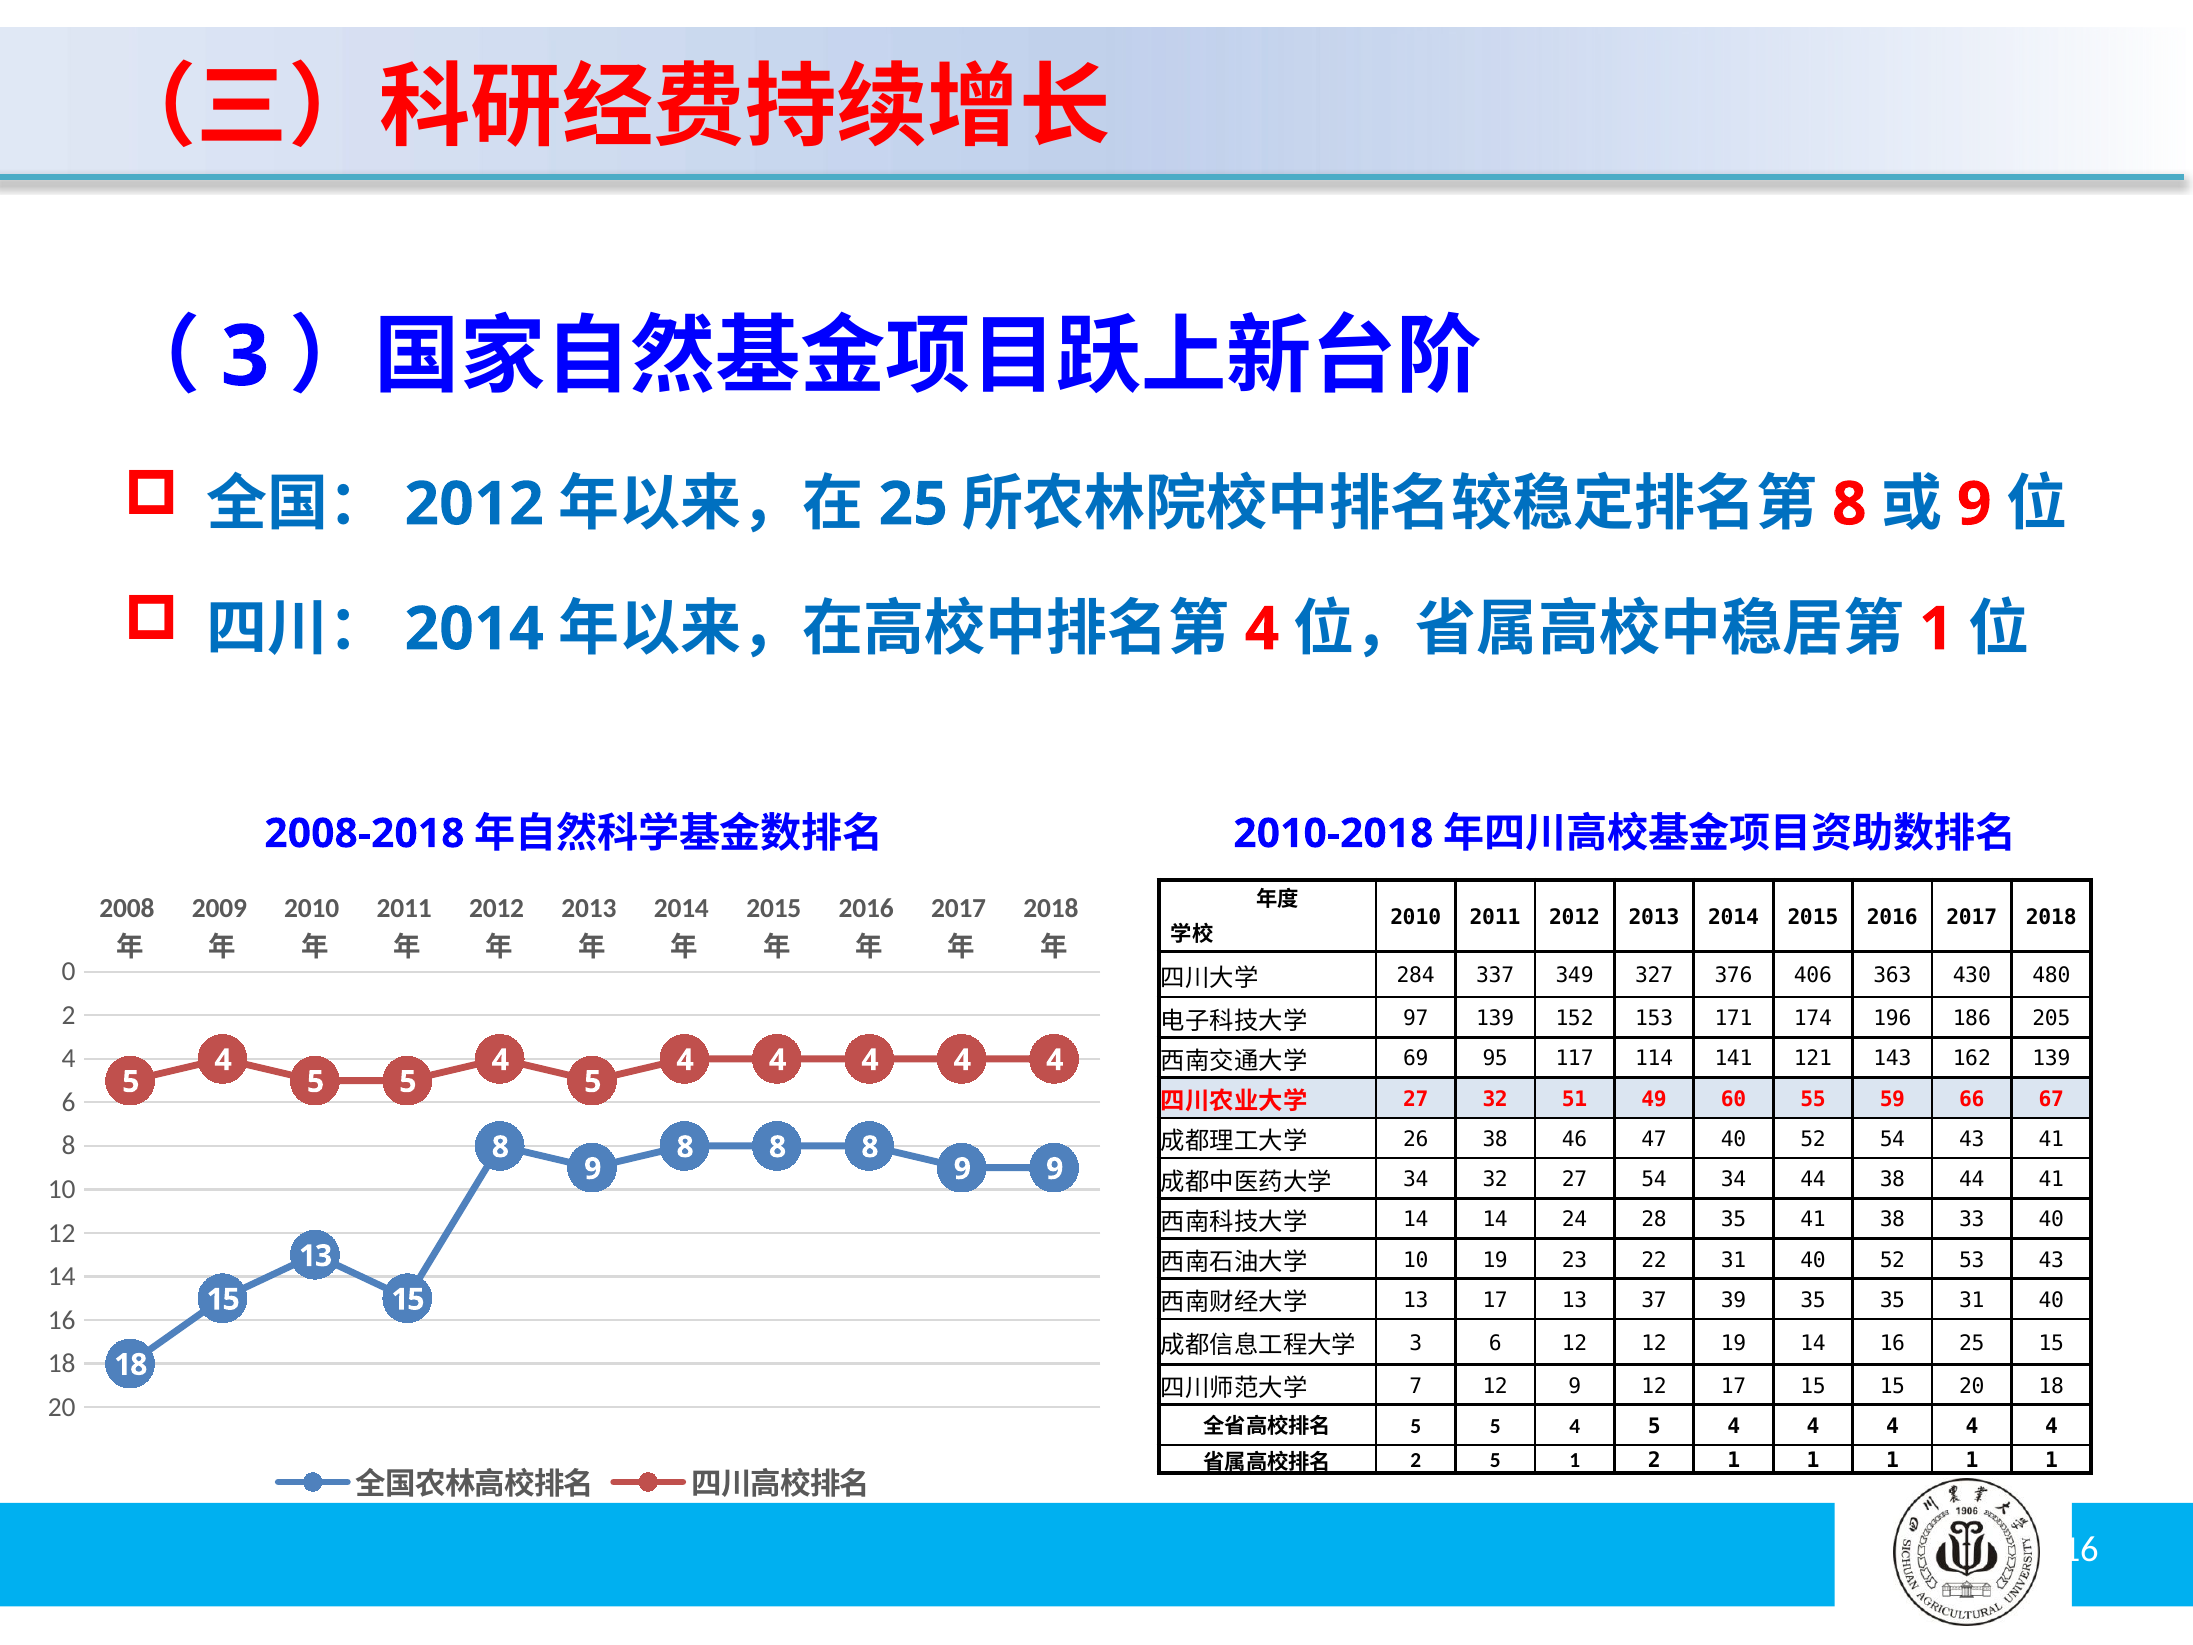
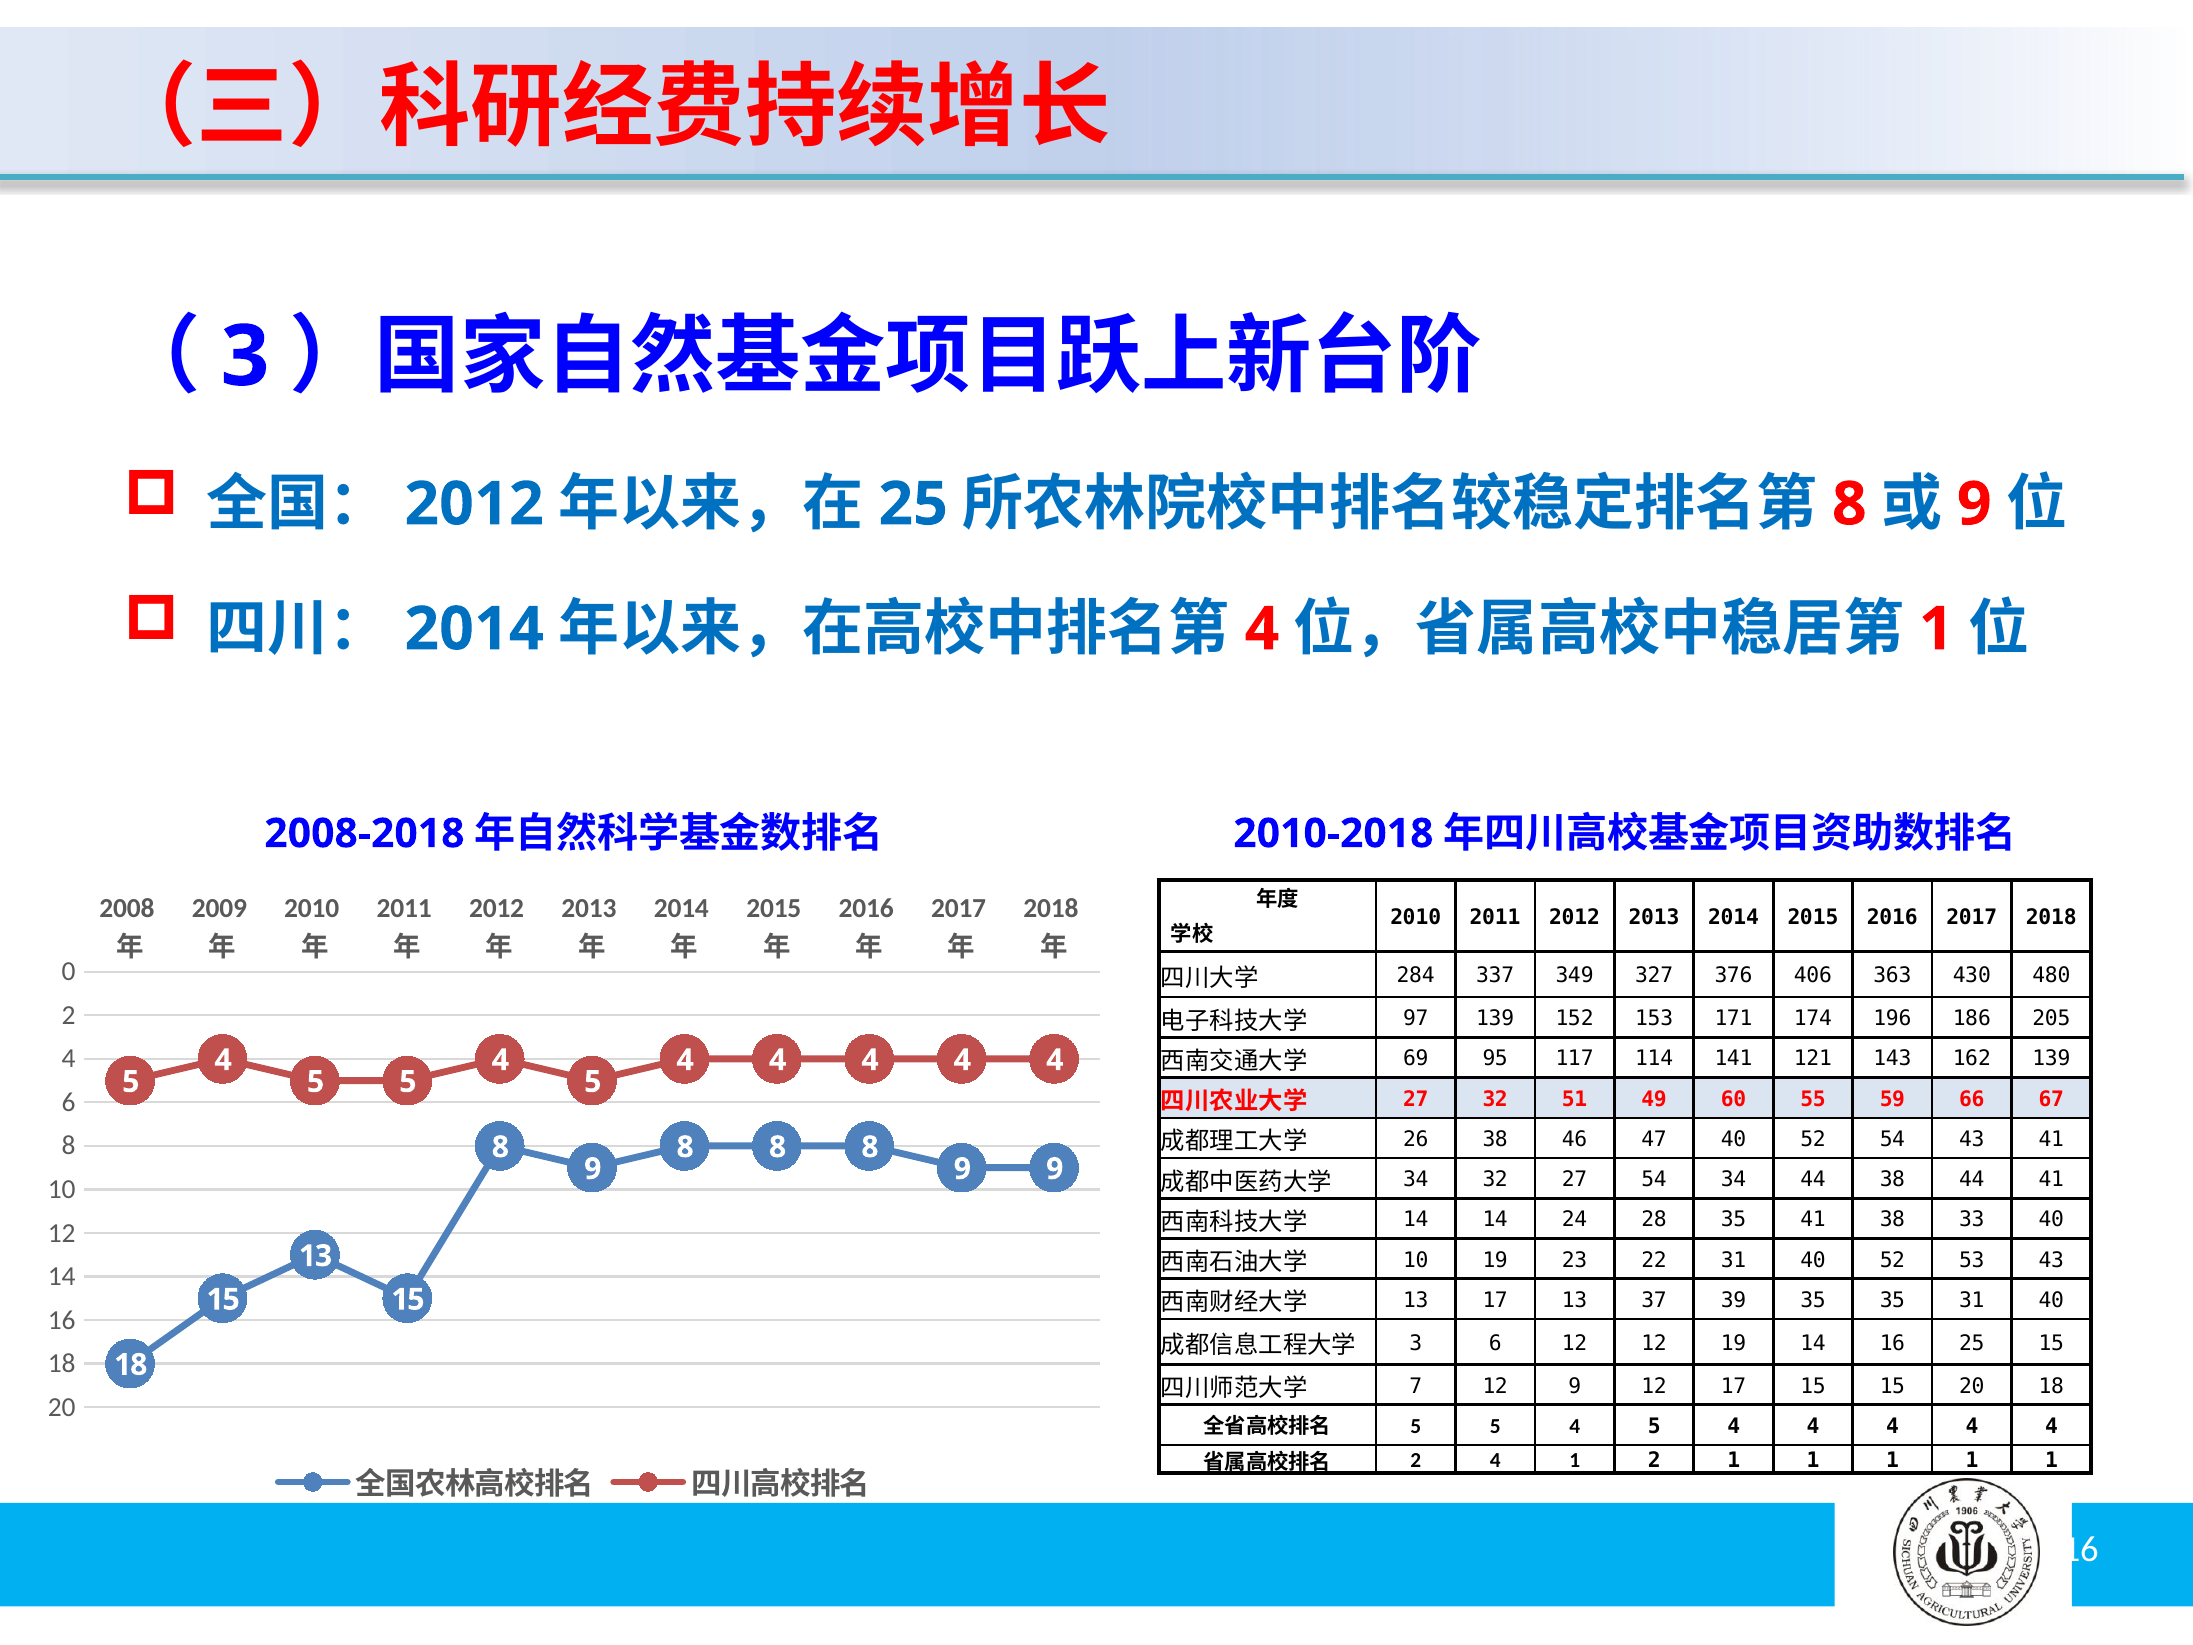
5 at (1495, 1460): 5 -> 4
